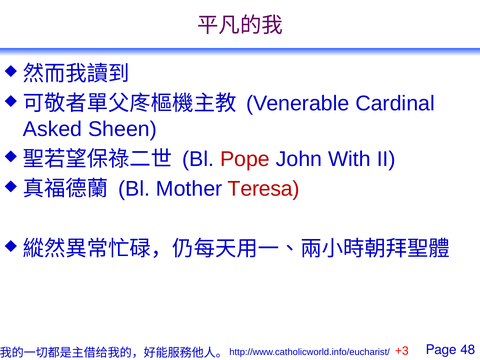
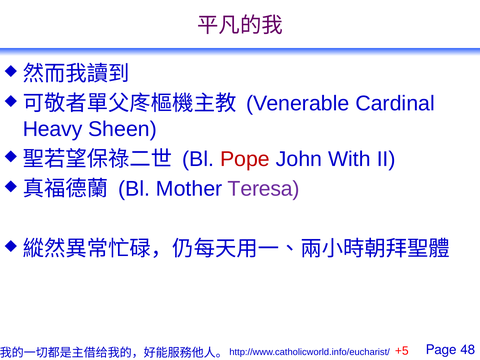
Asked: Asked -> Heavy
Teresa colour: red -> purple
+3: +3 -> +5
